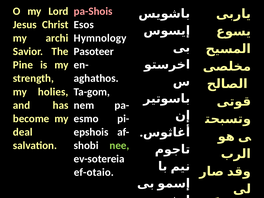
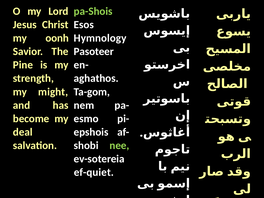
pa-Shois colour: pink -> light green
archi: archi -> oonh
holies: holies -> might
ef-otaio: ef-otaio -> ef-quiet
